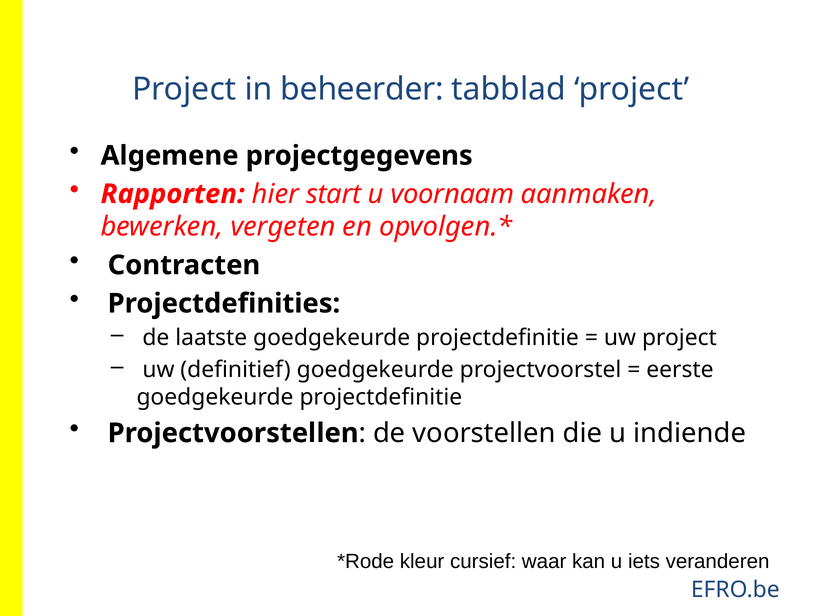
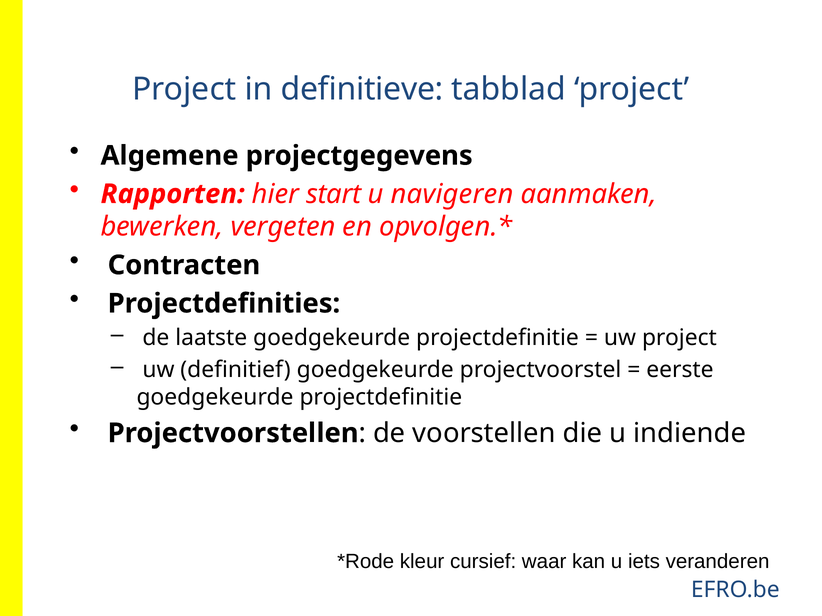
beheerder: beheerder -> definitieve
voornaam: voornaam -> navigeren
